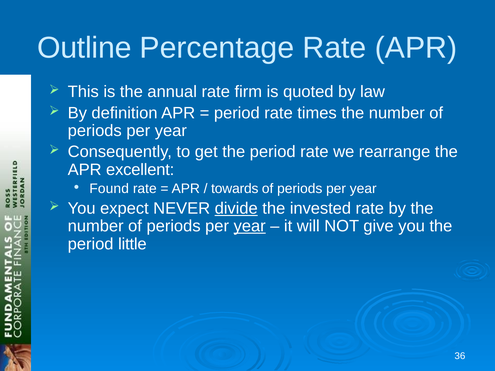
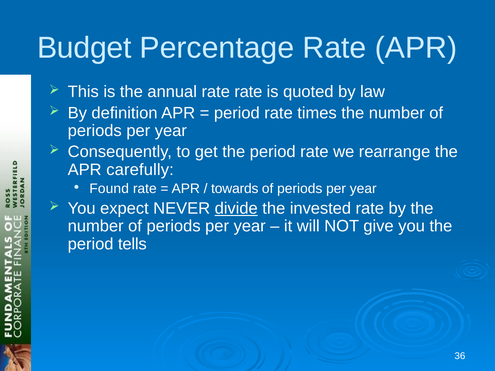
Outline: Outline -> Budget
rate firm: firm -> rate
excellent: excellent -> carefully
year at (250, 226) underline: present -> none
little: little -> tells
